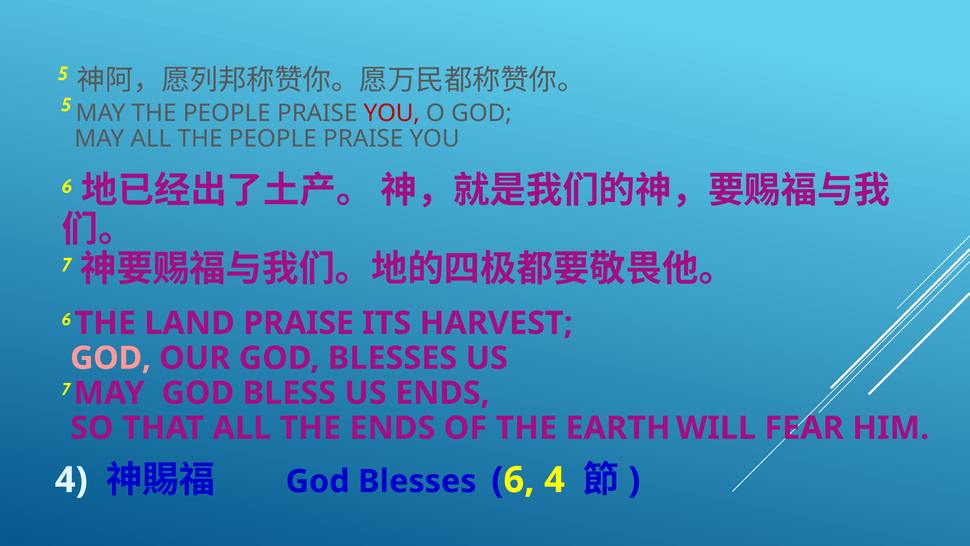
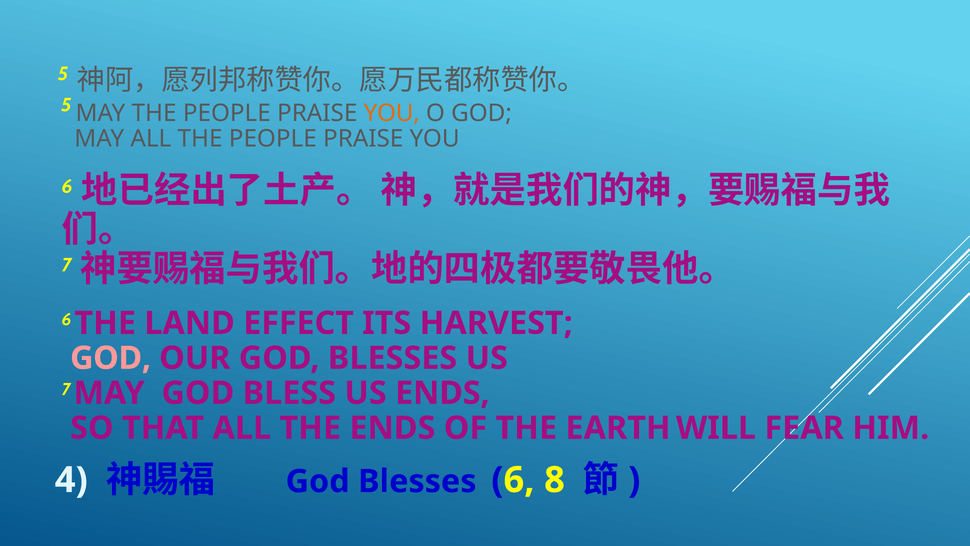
YOU at (392, 113) colour: red -> orange
LAND PRAISE: PRAISE -> EFFECT
6 4: 4 -> 8
